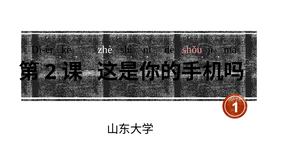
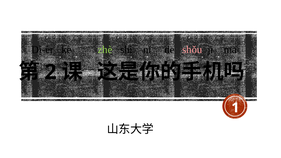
zhè colour: white -> light green
